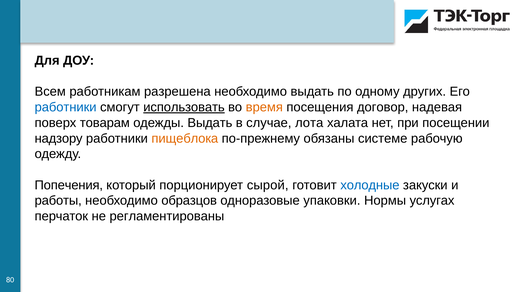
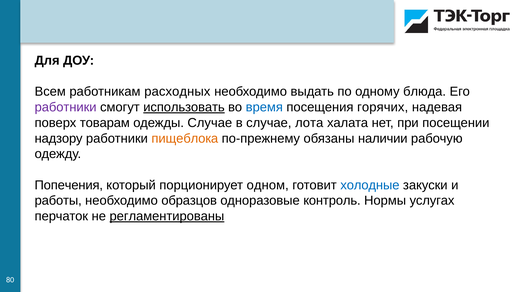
разрешена: разрешена -> расходных
других: других -> блюда
работники at (66, 107) colour: blue -> purple
время colour: orange -> blue
договор: договор -> горячих
одежды Выдать: Выдать -> Случае
системе: системе -> наличии
сырой: сырой -> одном
упаковки: упаковки -> контроль
регламентированы underline: none -> present
